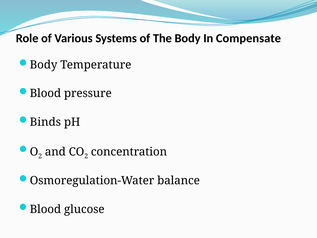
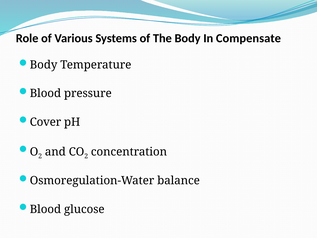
Binds: Binds -> Cover
